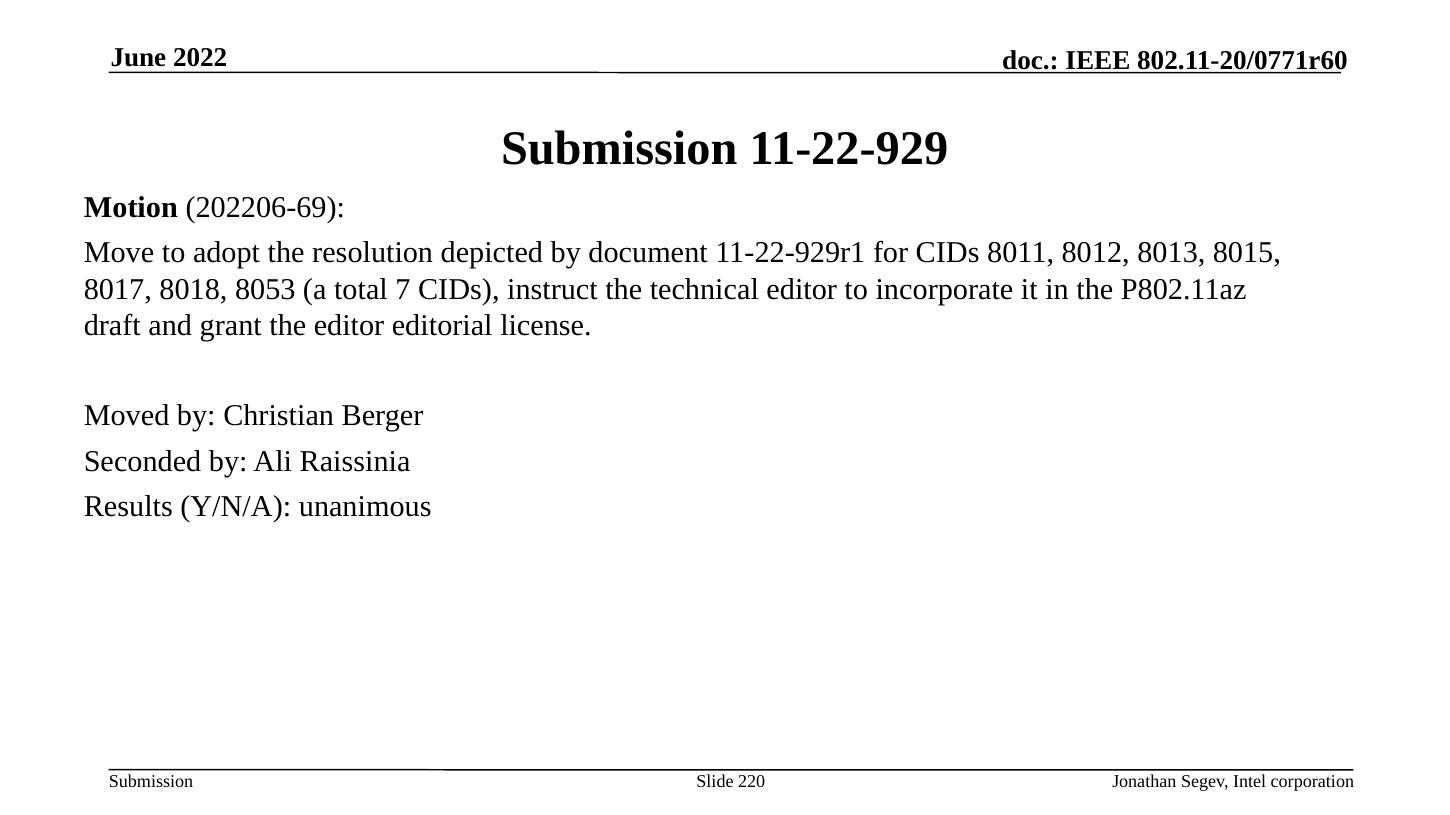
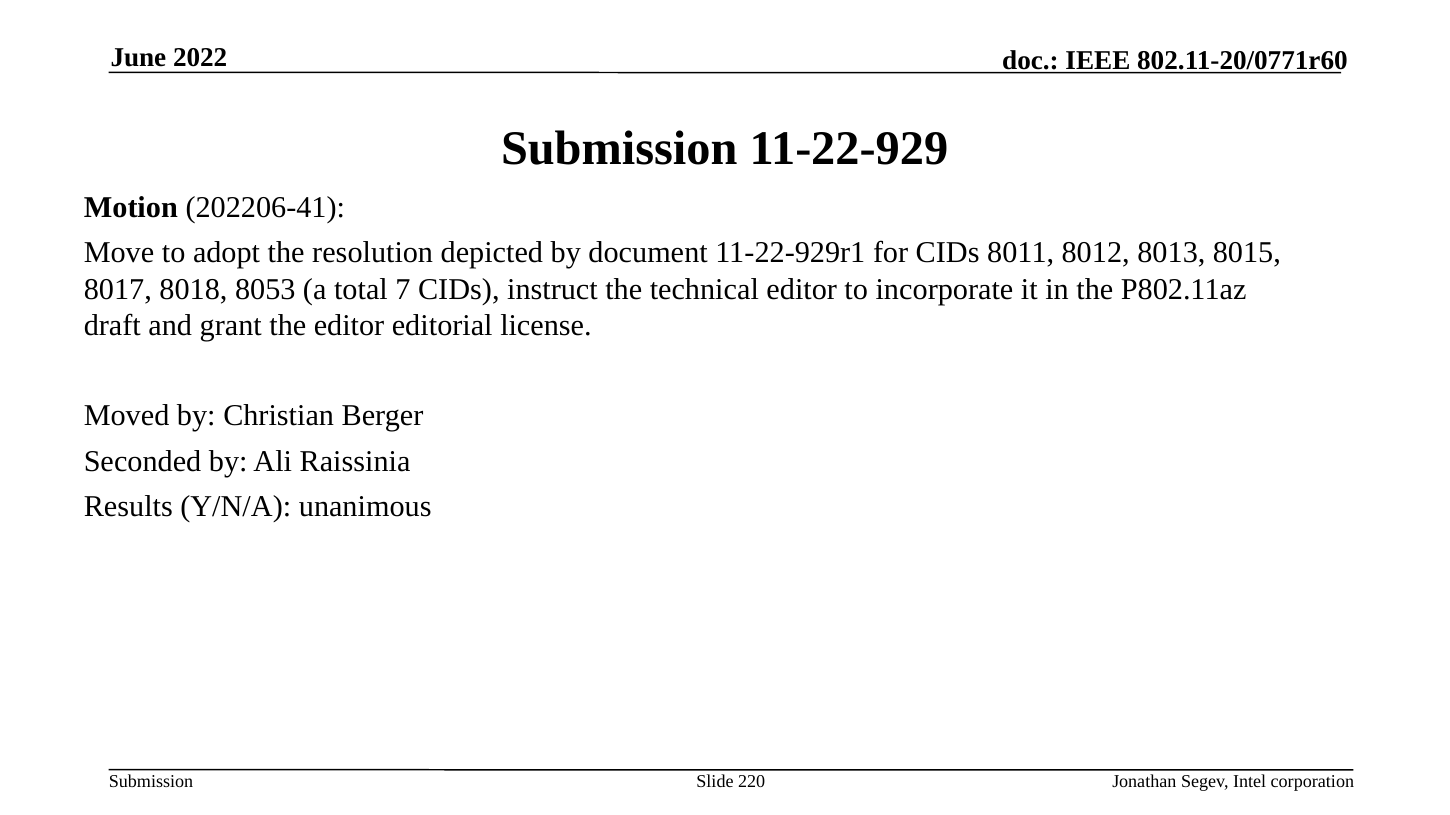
202206-69: 202206-69 -> 202206-41
